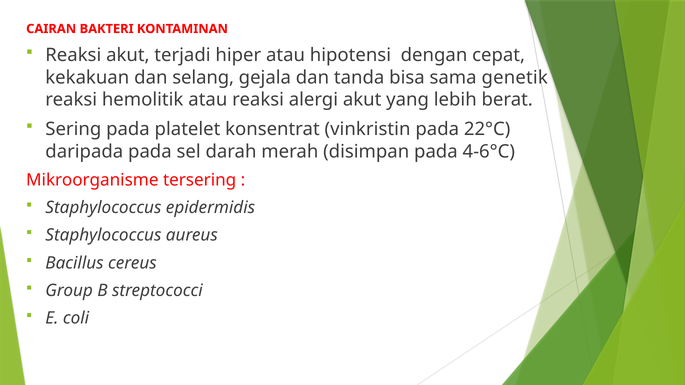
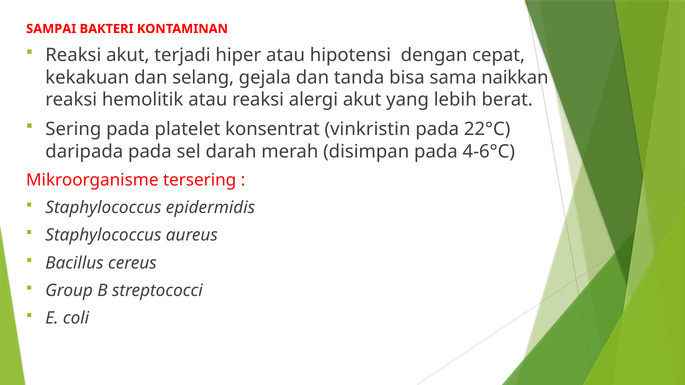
CAIRAN: CAIRAN -> SAMPAI
genetik: genetik -> naikkan
